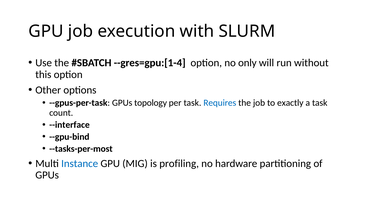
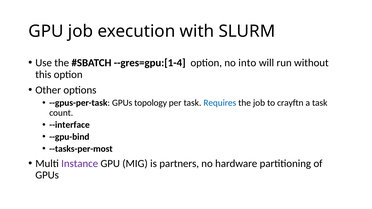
only: only -> into
exactly: exactly -> crayftn
Instance colour: blue -> purple
profiling: profiling -> partners
